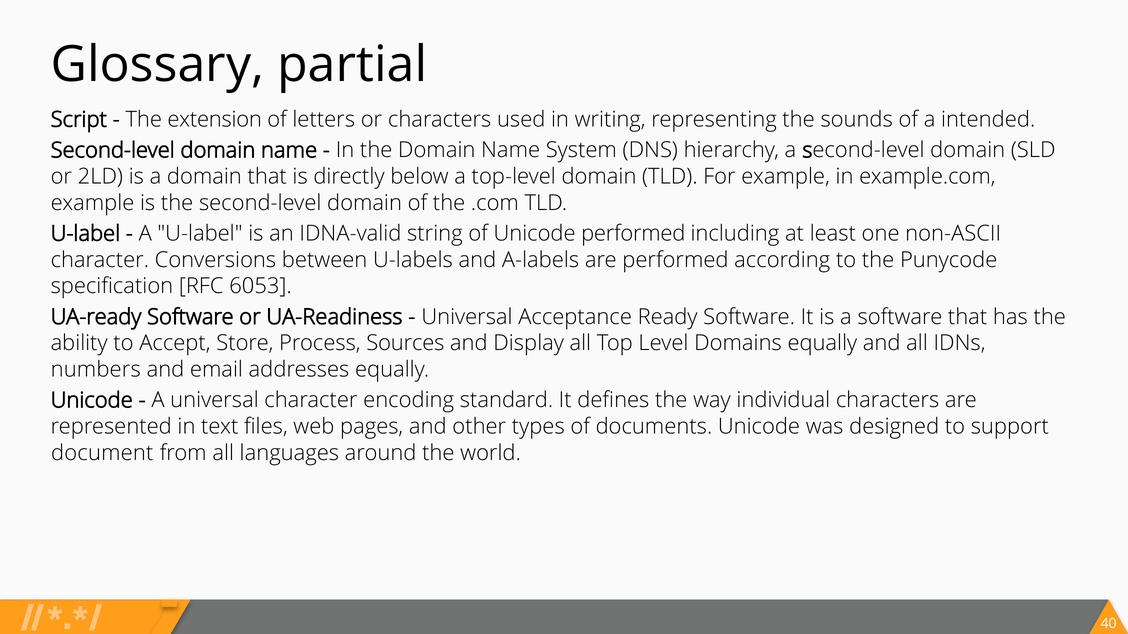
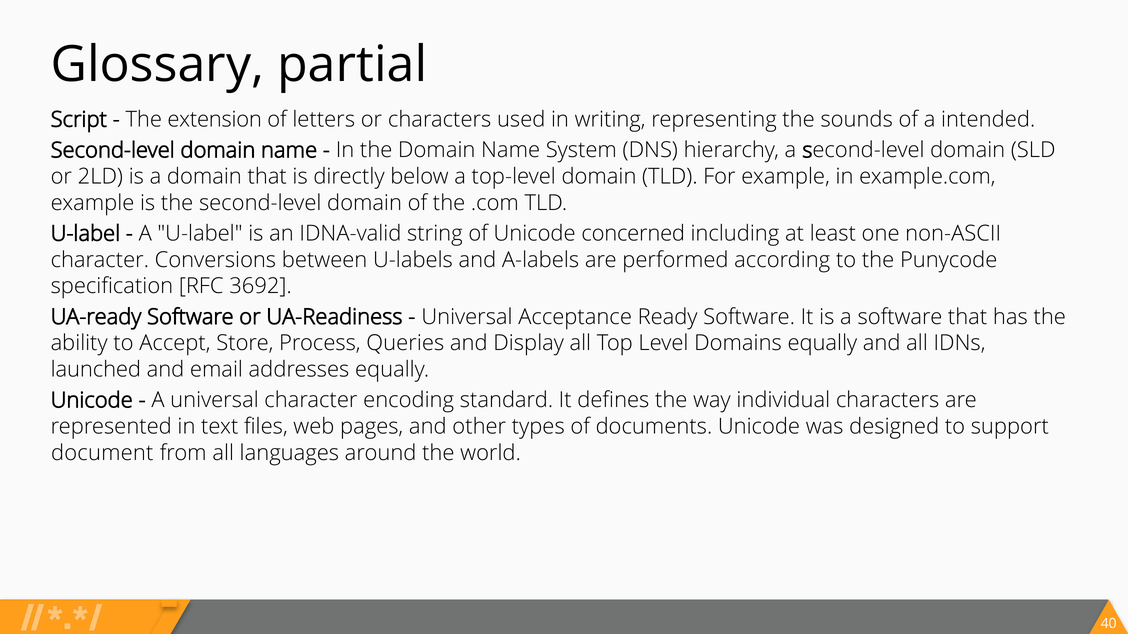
Unicode performed: performed -> concerned
6053: 6053 -> 3692
Sources: Sources -> Queries
numbers: numbers -> launched
